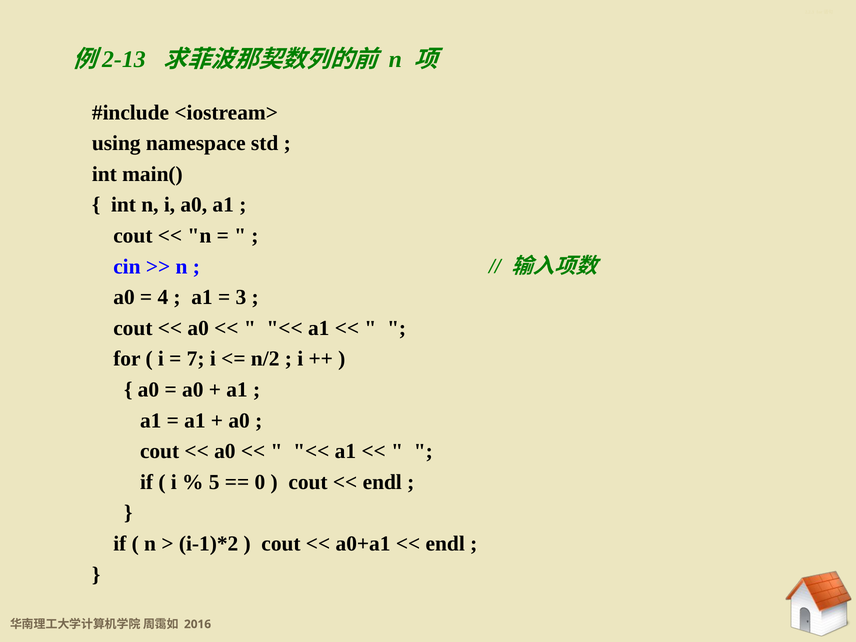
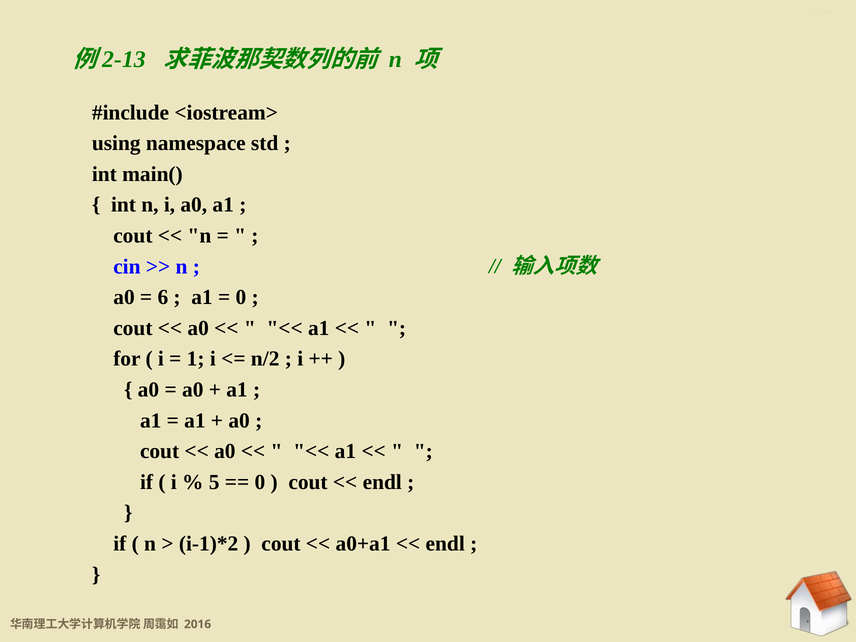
4: 4 -> 6
3 at (241, 297): 3 -> 0
7: 7 -> 1
